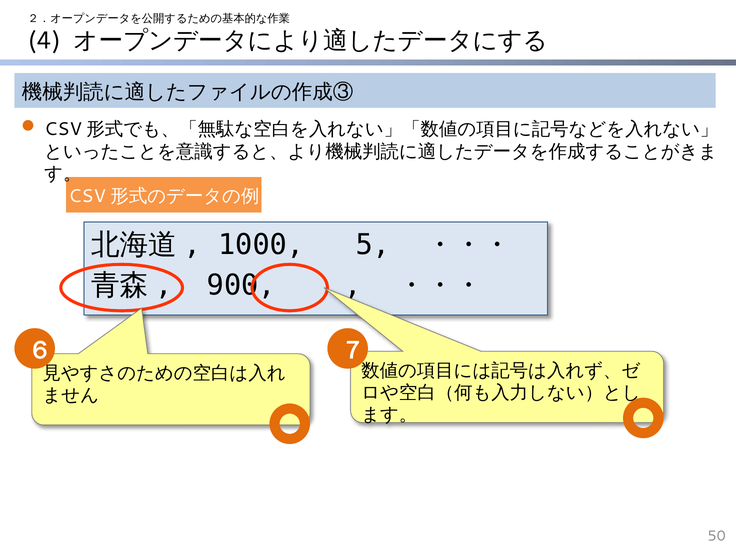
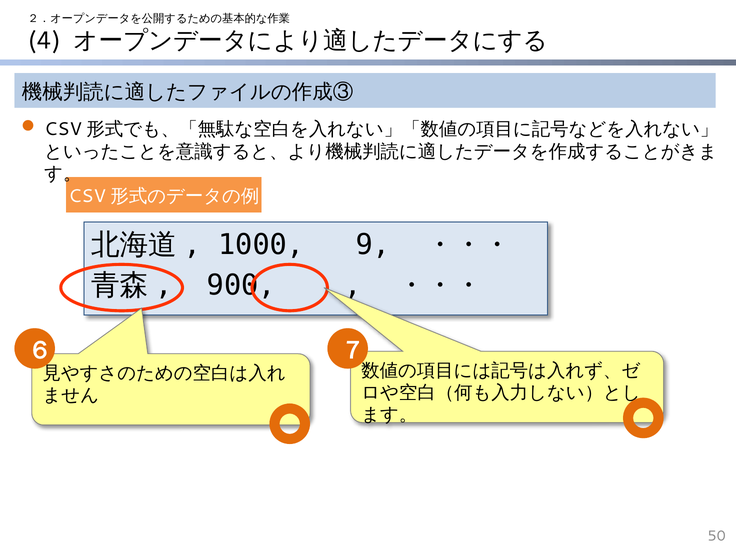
5: 5 -> 9
